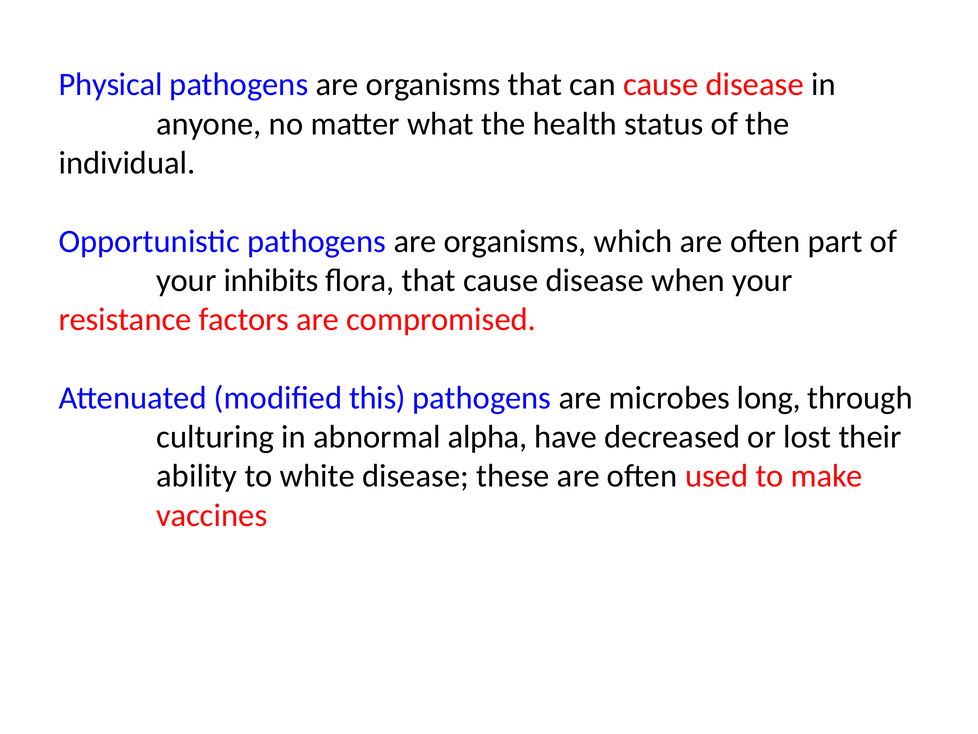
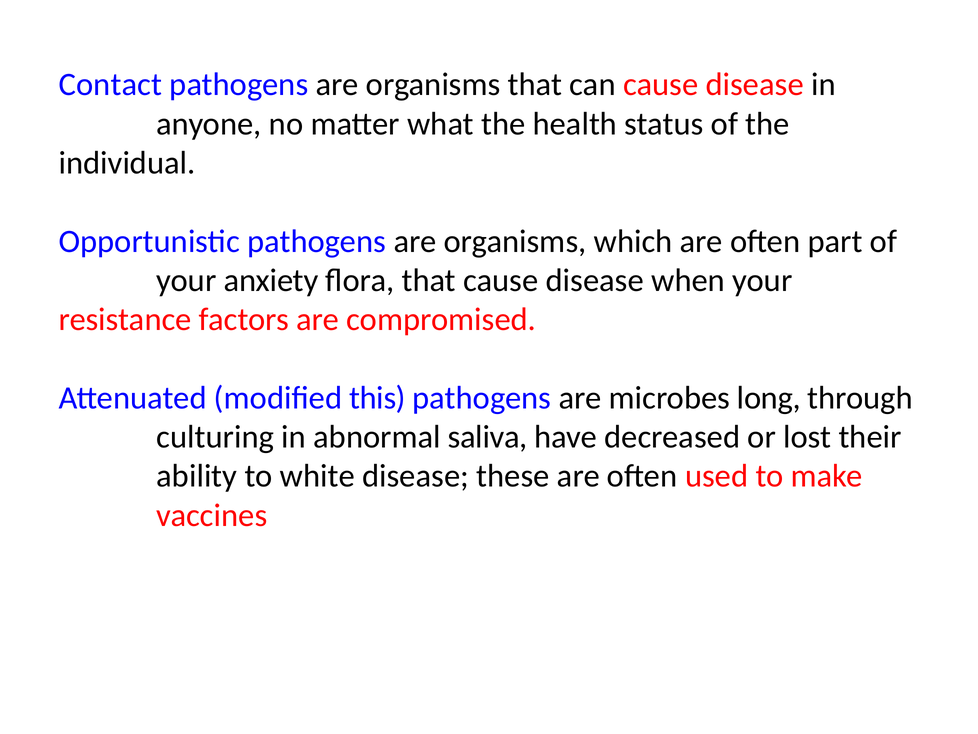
Physical: Physical -> Contact
inhibits: inhibits -> anxiety
alpha: alpha -> saliva
